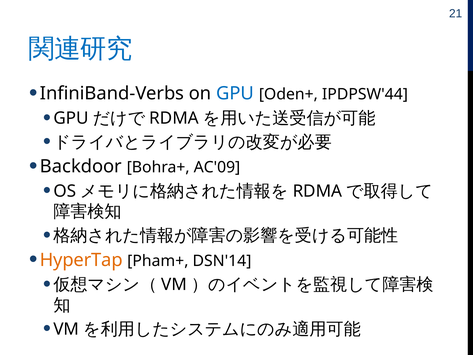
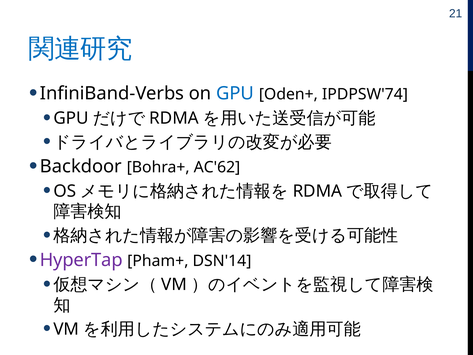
IPDPSW'44: IPDPSW'44 -> IPDPSW'74
AC'09: AC'09 -> AC'62
HyperTap colour: orange -> purple
